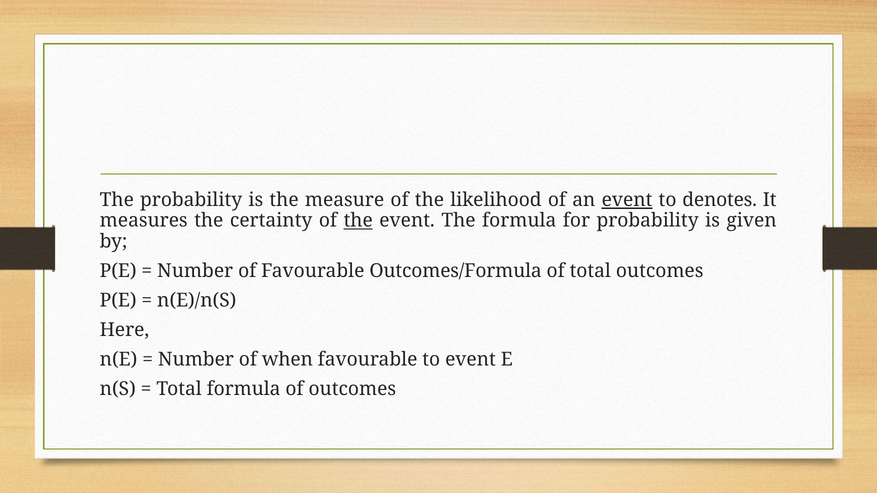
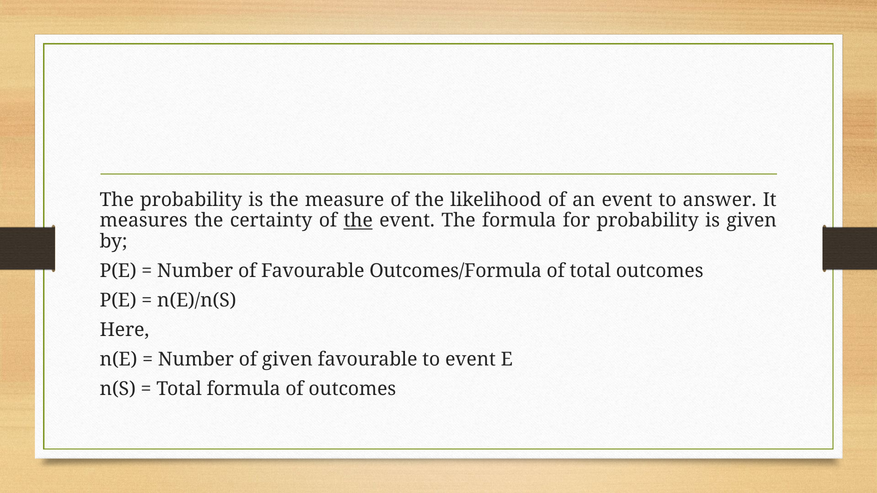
event at (627, 200) underline: present -> none
denotes: denotes -> answer
of when: when -> given
